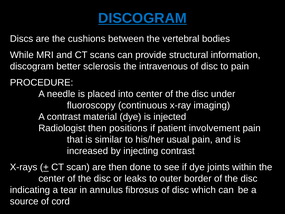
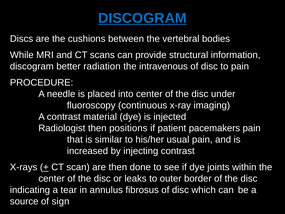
sclerosis: sclerosis -> radiation
involvement: involvement -> pacemakers
cord: cord -> sign
